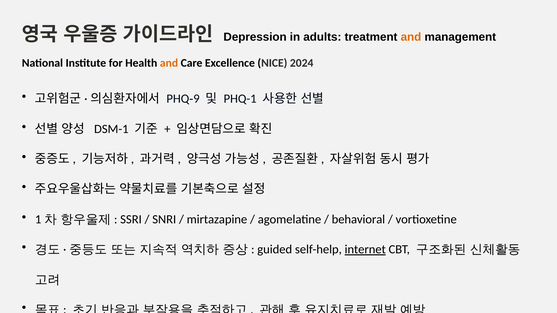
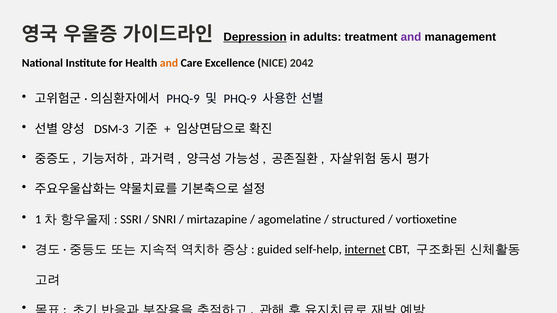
Depression underline: none -> present
and at (411, 37) colour: orange -> purple
2024: 2024 -> 2042
PHQ-1: PHQ-1 -> PHQ-9
DSM-1: DSM-1 -> DSM-3
behavioral: behavioral -> structured
